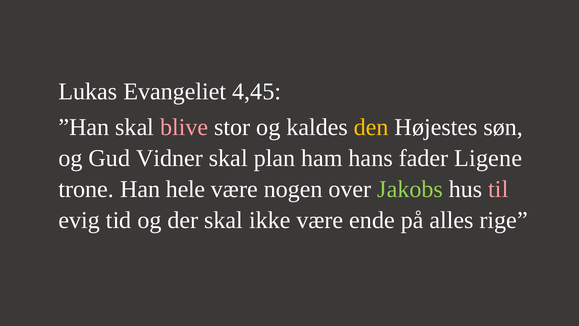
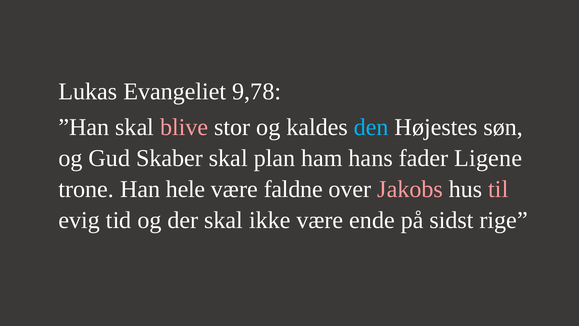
4,45: 4,45 -> 9,78
den colour: yellow -> light blue
Vidner: Vidner -> Skaber
nogen: nogen -> faldne
Jakobs colour: light green -> pink
alles: alles -> sidst
